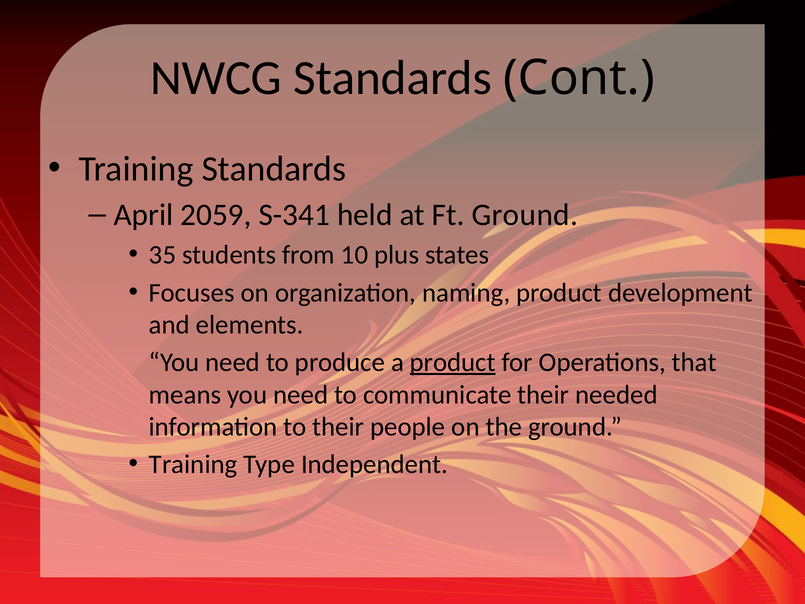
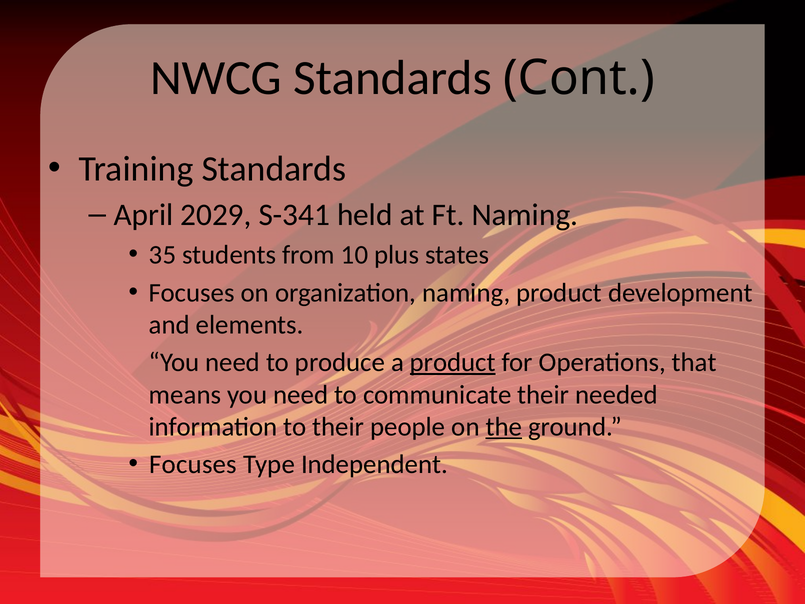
2059: 2059 -> 2029
Ft Ground: Ground -> Naming
the underline: none -> present
Training at (193, 464): Training -> Focuses
